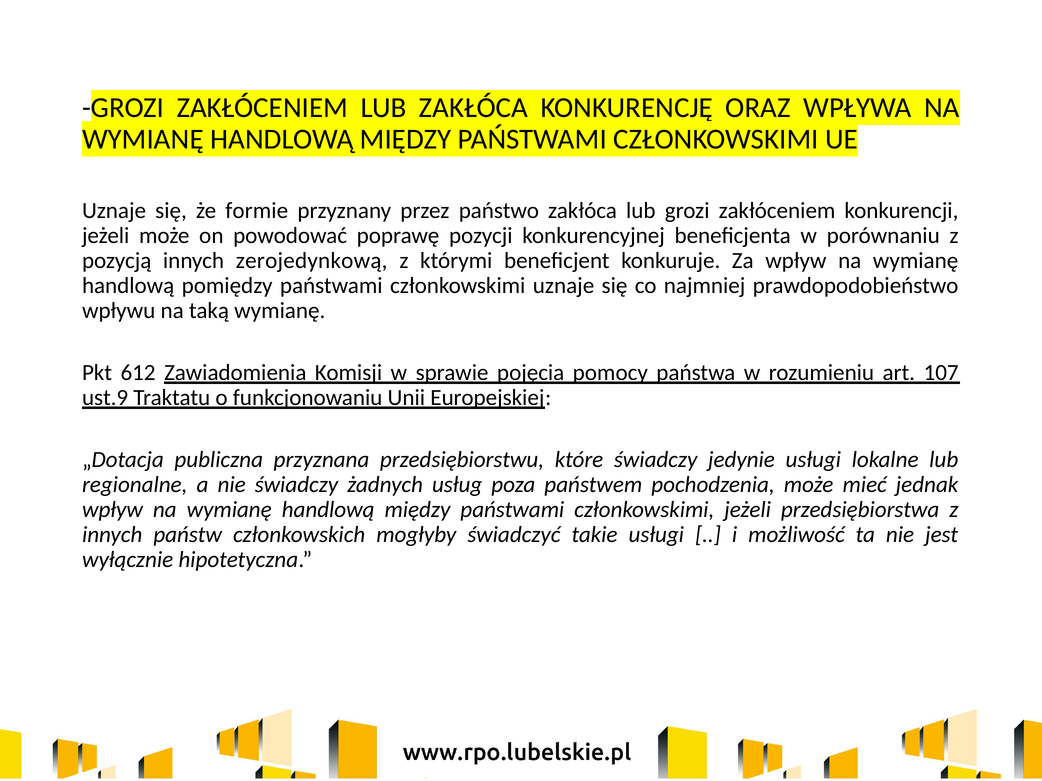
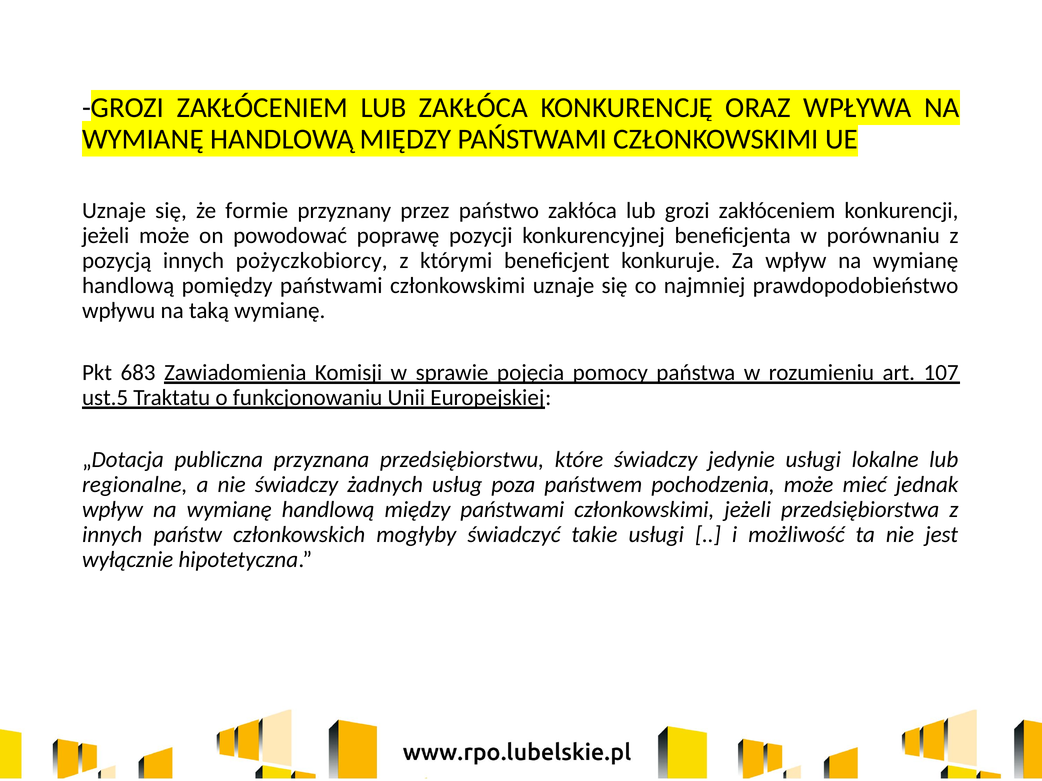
zerojedynkową: zerojedynkową -> pożyczkobiorcy
612: 612 -> 683
ust.9: ust.9 -> ust.5
